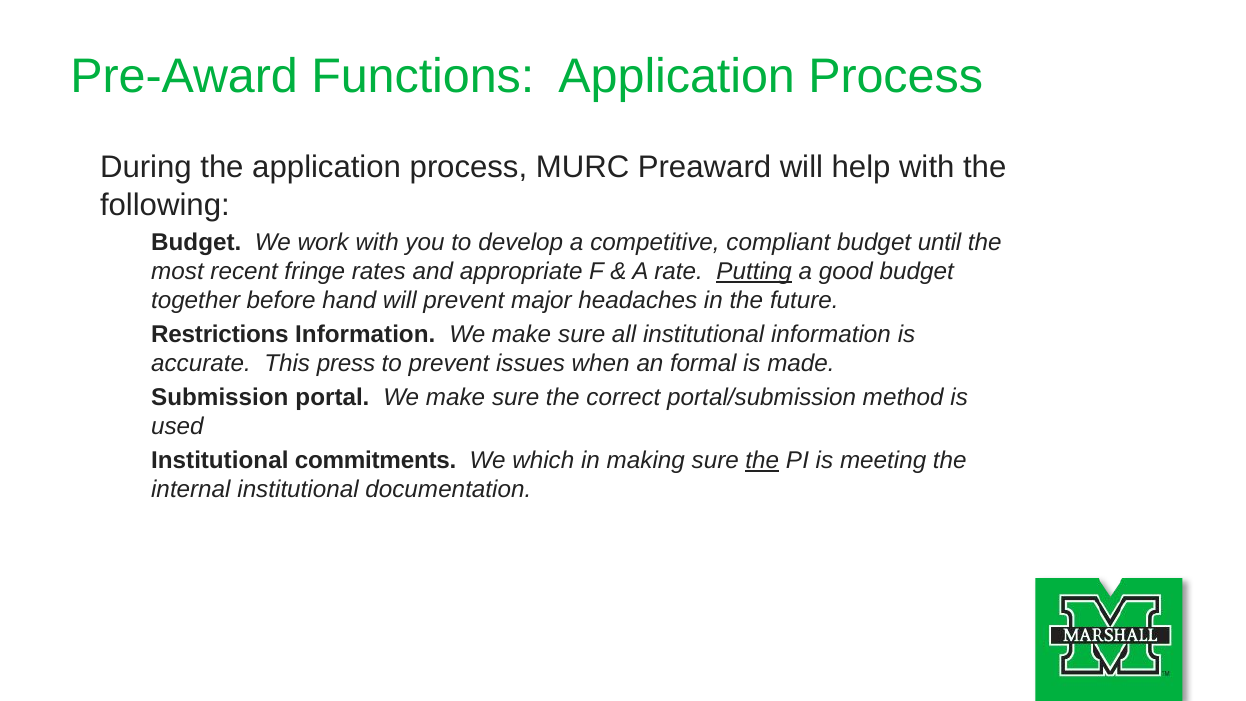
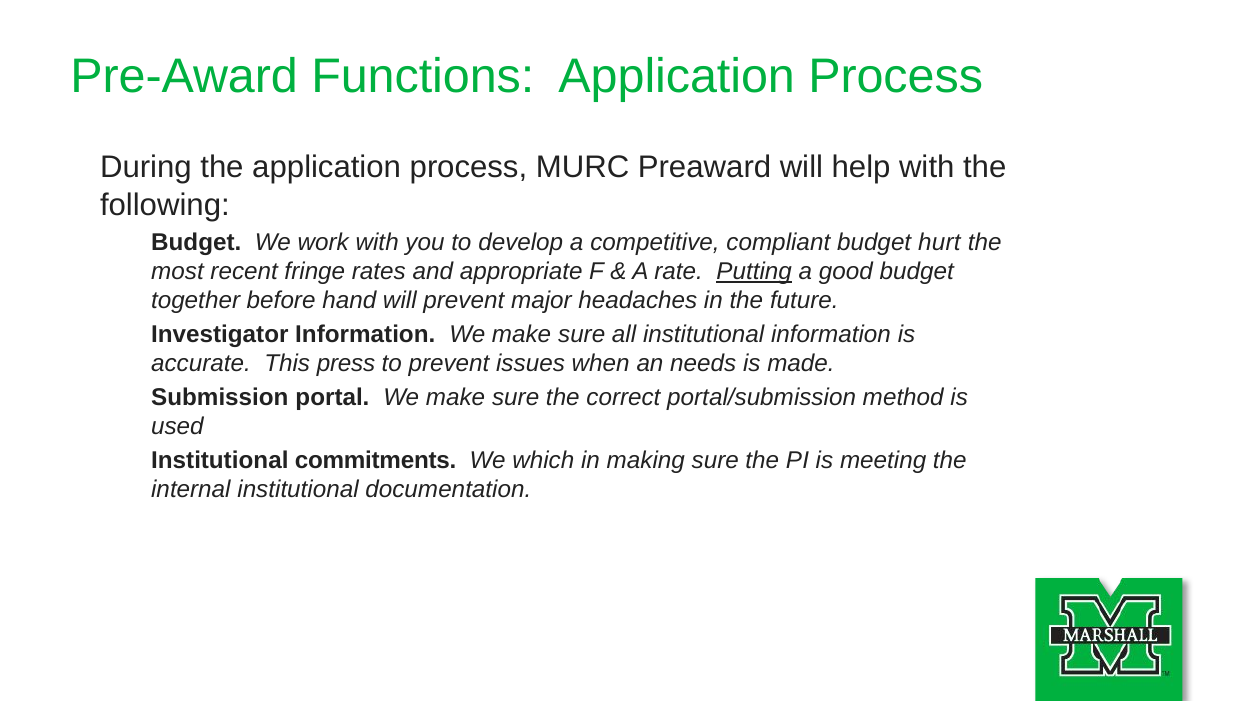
until: until -> hurt
Restrictions: Restrictions -> Investigator
formal: formal -> needs
the at (762, 461) underline: present -> none
